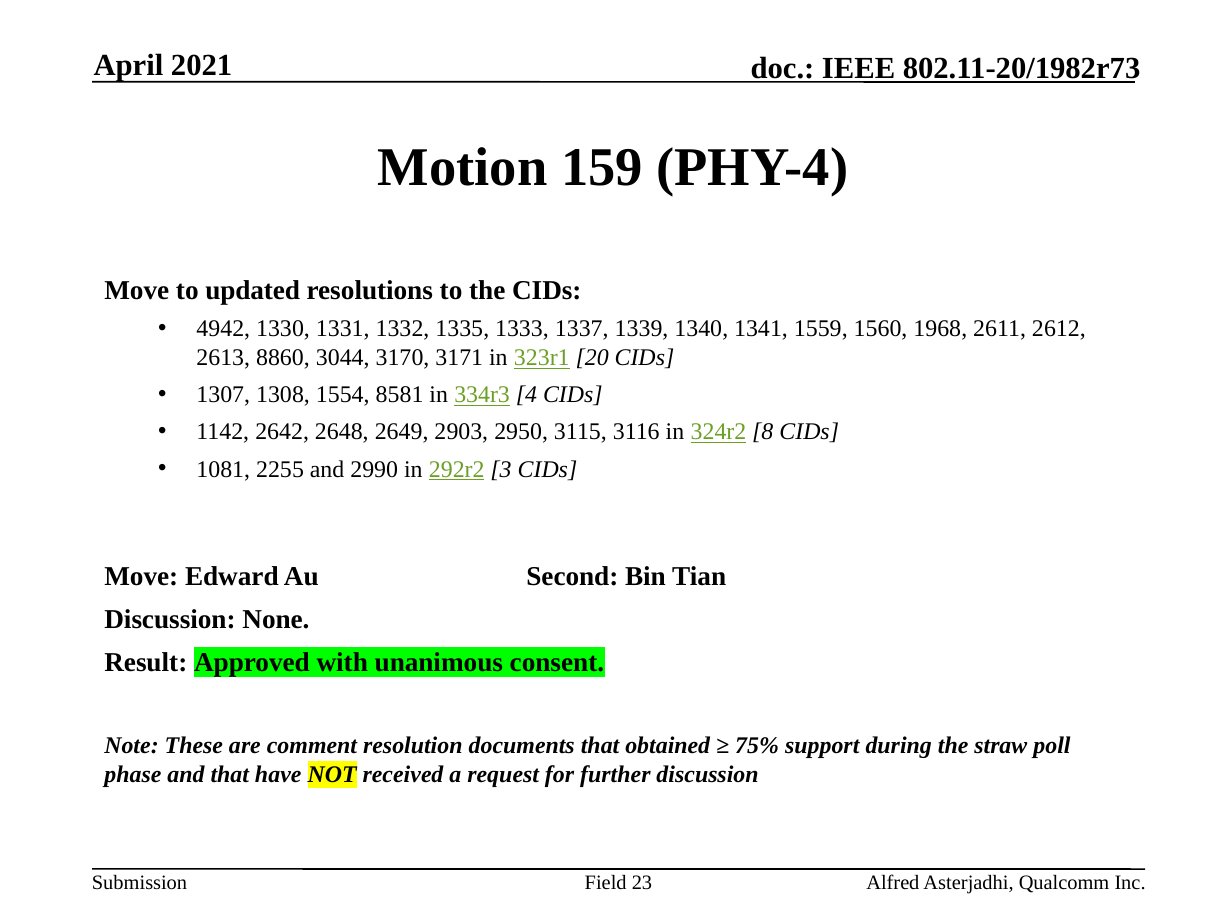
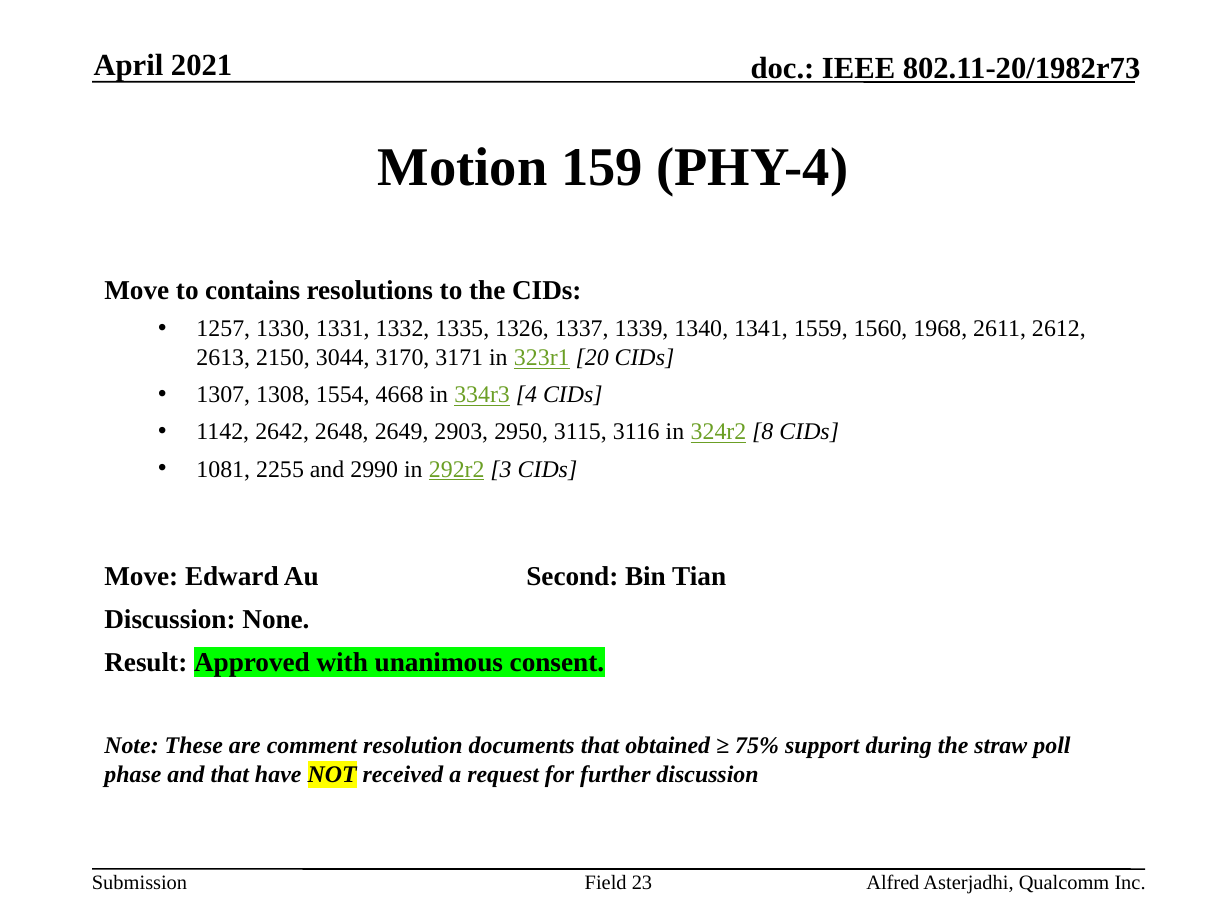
updated: updated -> contains
4942: 4942 -> 1257
1333: 1333 -> 1326
8860: 8860 -> 2150
8581: 8581 -> 4668
